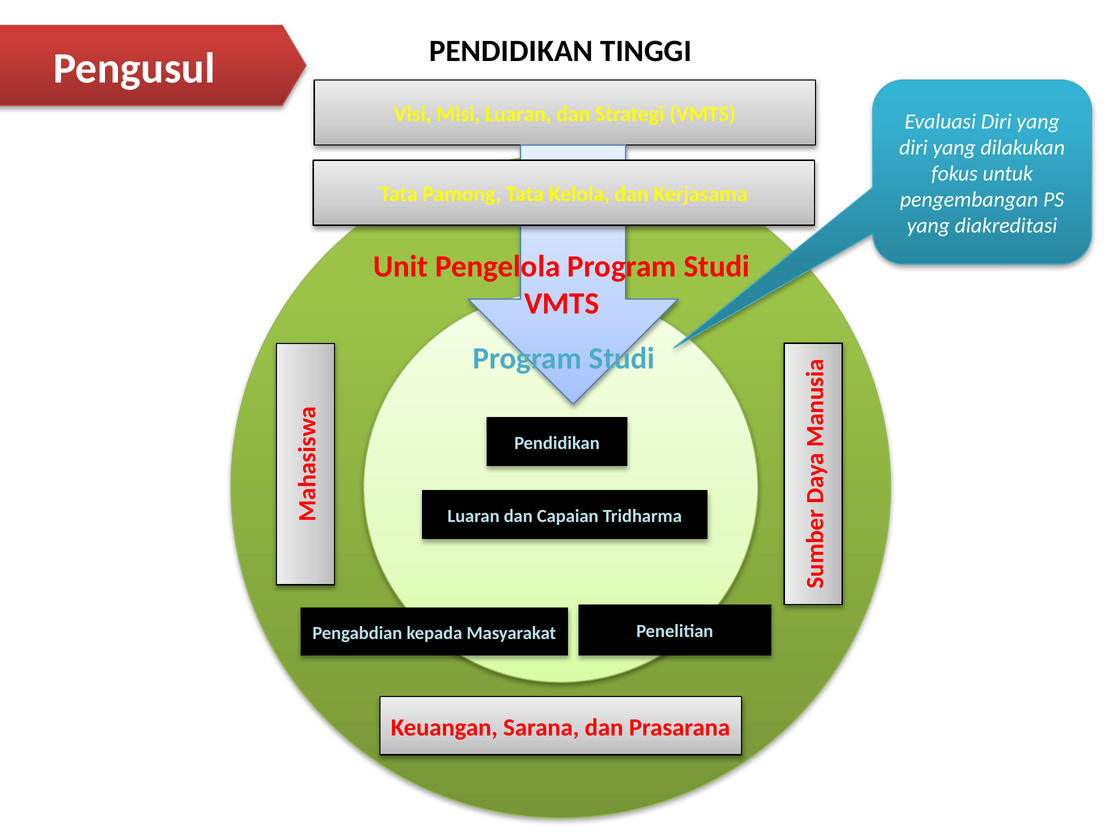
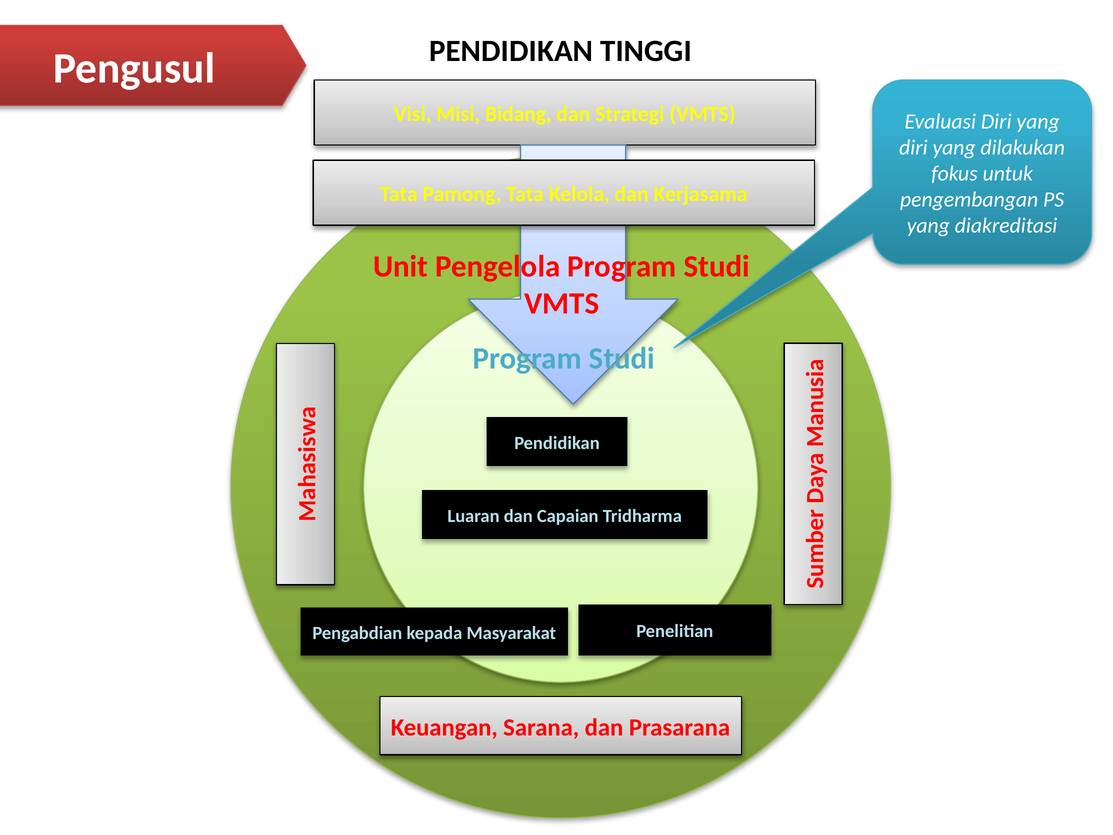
Misi Luaran: Luaran -> Bidang
